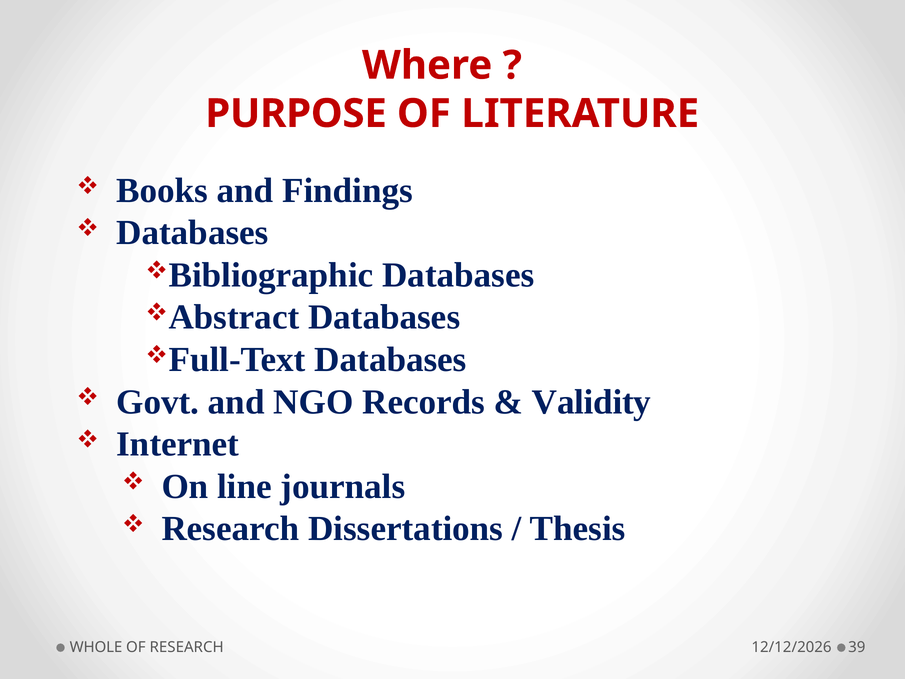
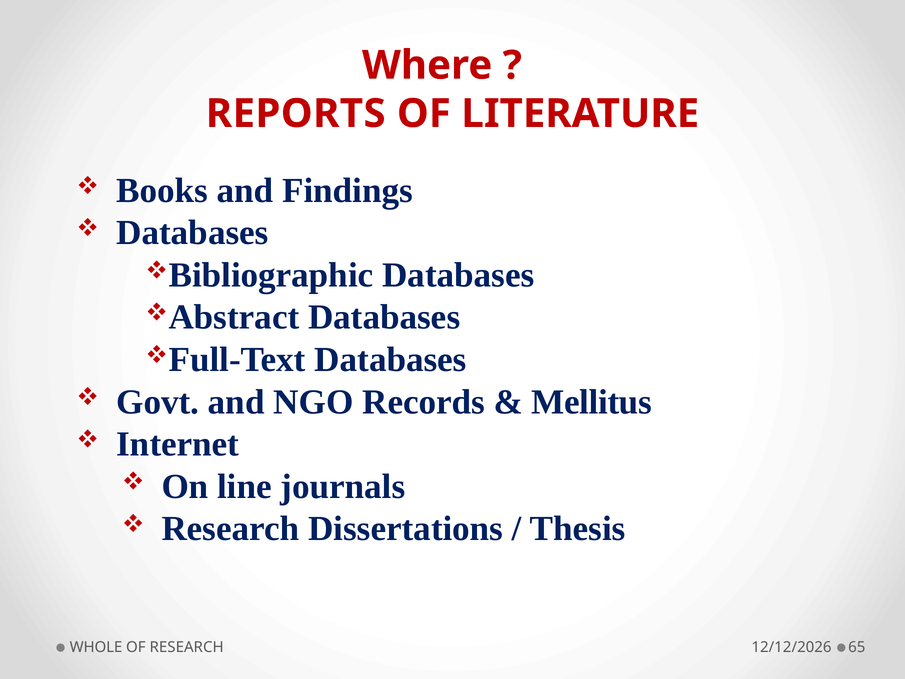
PURPOSE: PURPOSE -> REPORTS
Validity: Validity -> Mellitus
39: 39 -> 65
